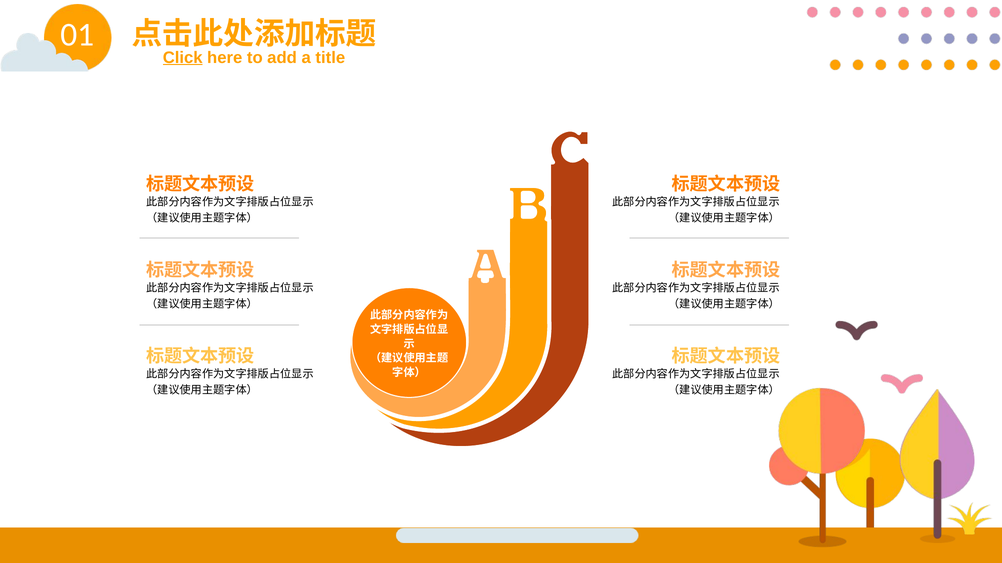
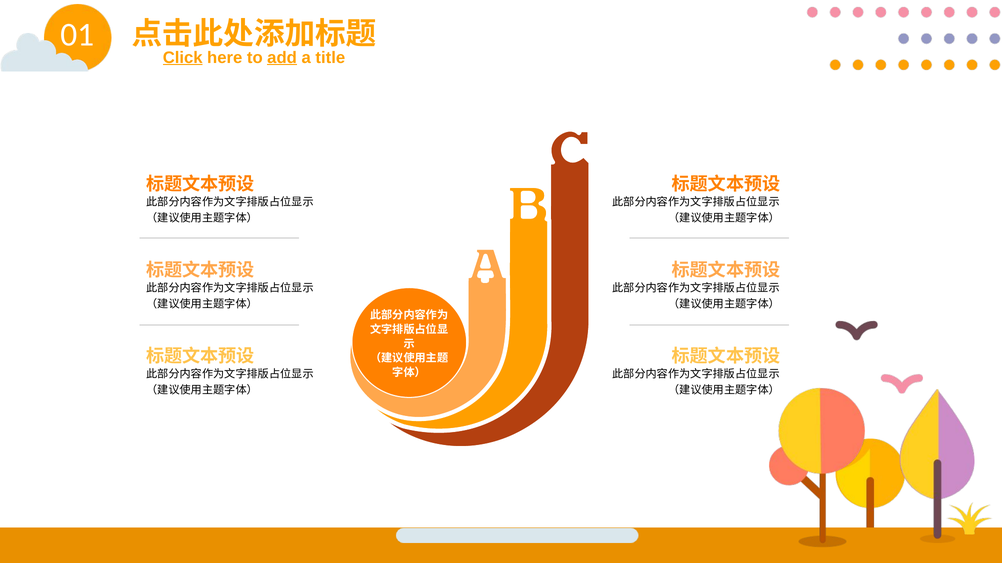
add underline: none -> present
